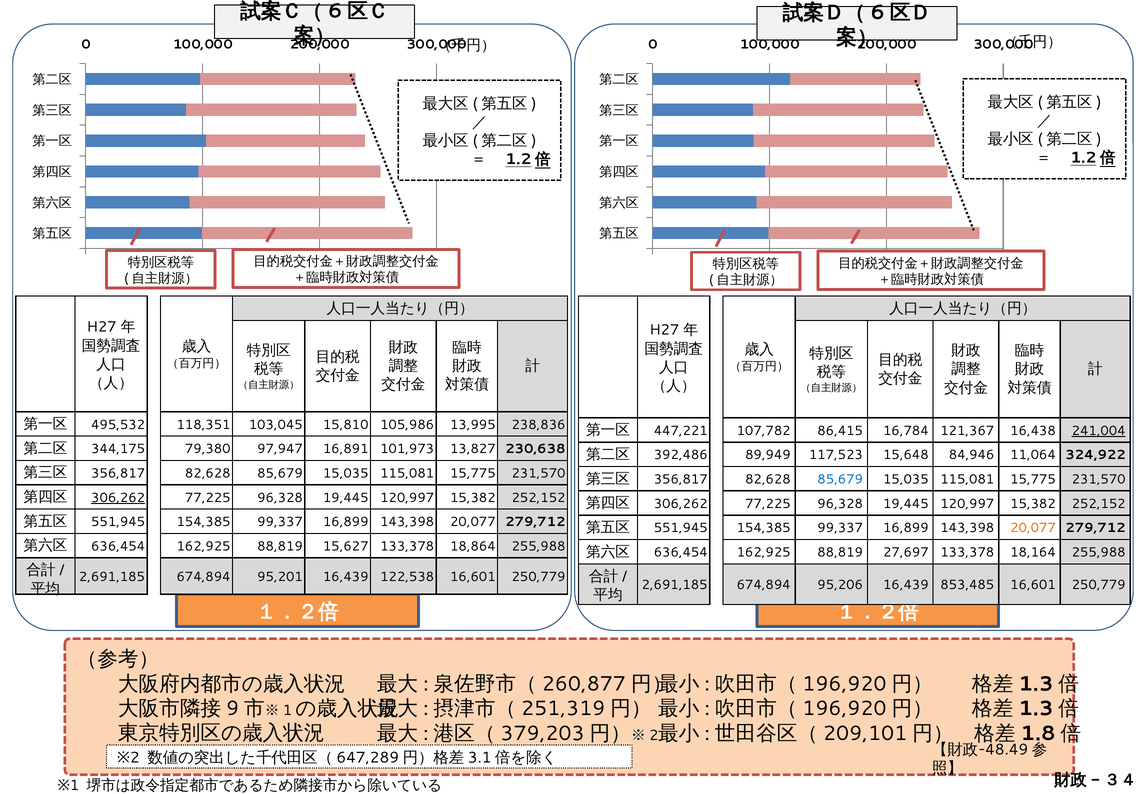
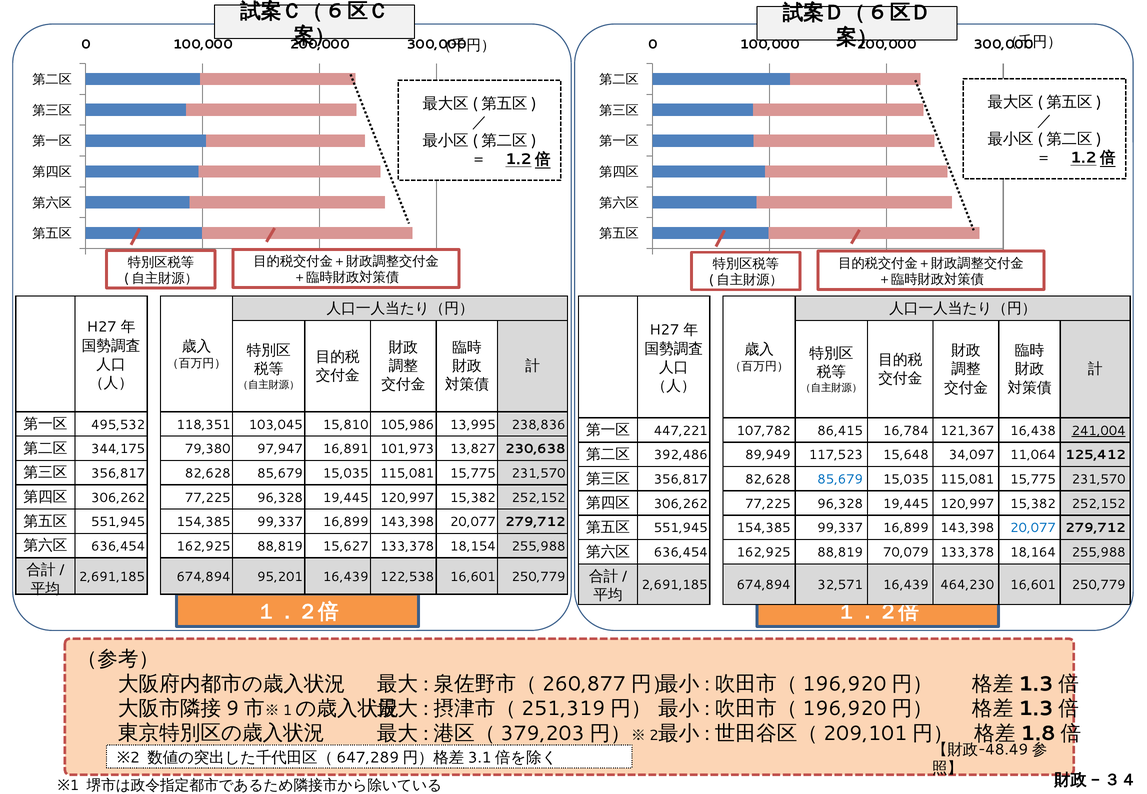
84,946: 84,946 -> 34,097
324,922: 324,922 -> 125,412
306,262 at (118, 498) underline: present -> none
20,077 at (1033, 528) colour: orange -> blue
18,864: 18,864 -> 18,154
27,697: 27,697 -> 70,079
95,206: 95,206 -> 32,571
853,485: 853,485 -> 464,230
